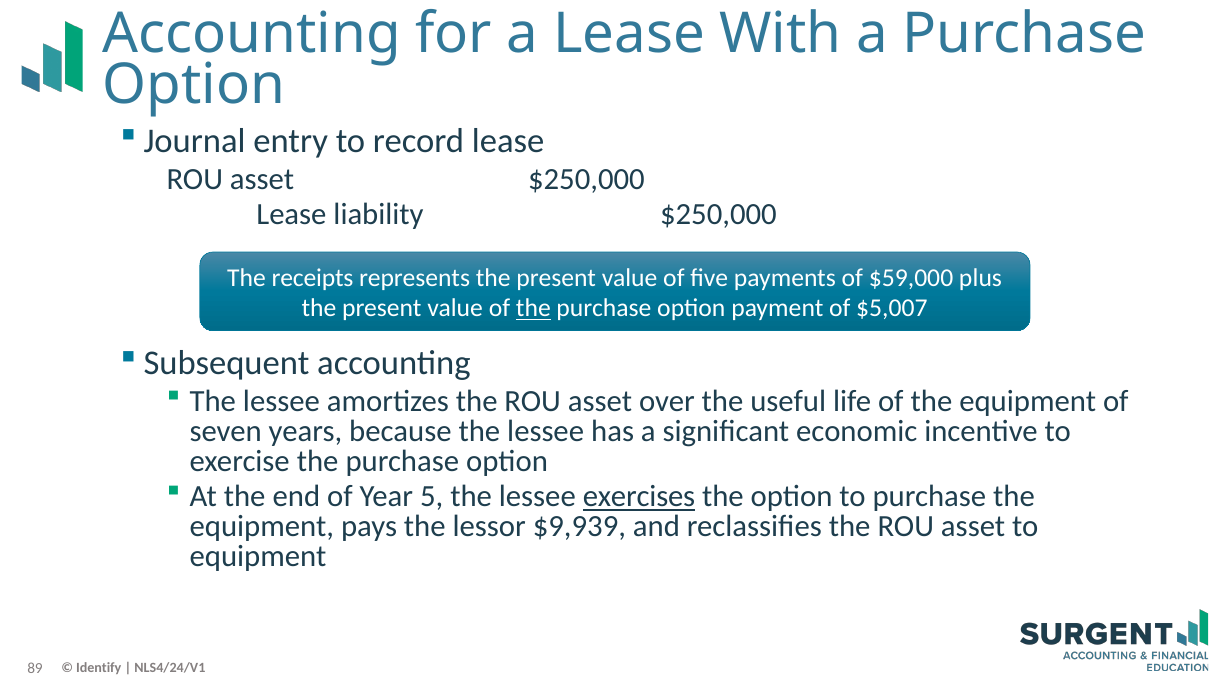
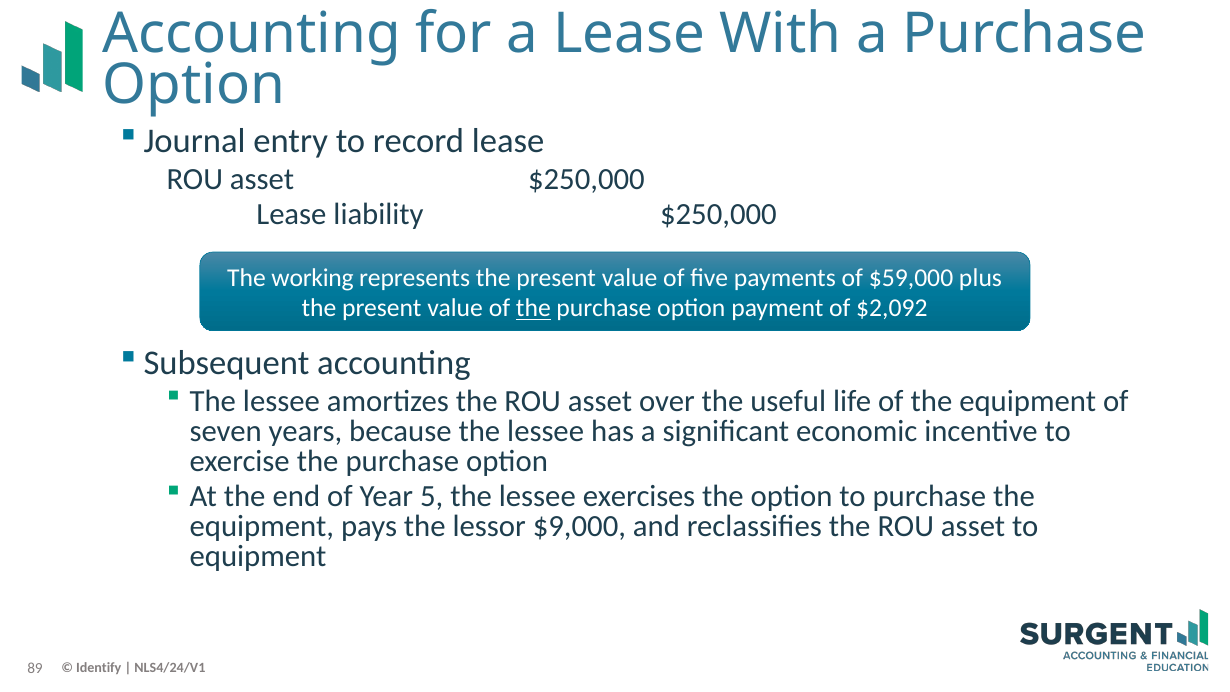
receipts: receipts -> working
$5,007: $5,007 -> $2,092
exercises underline: present -> none
$9,939: $9,939 -> $9,000
